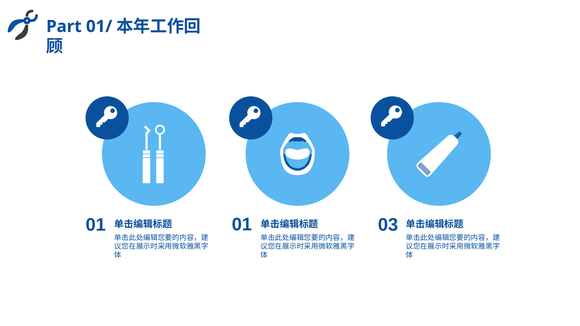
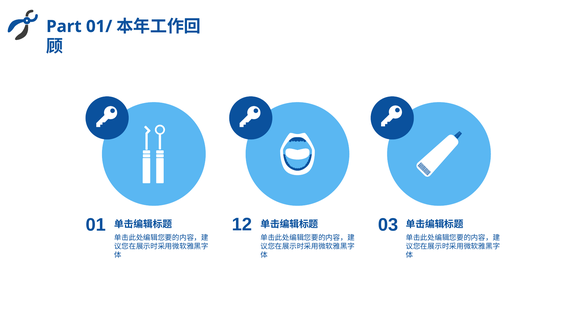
01 01: 01 -> 12
